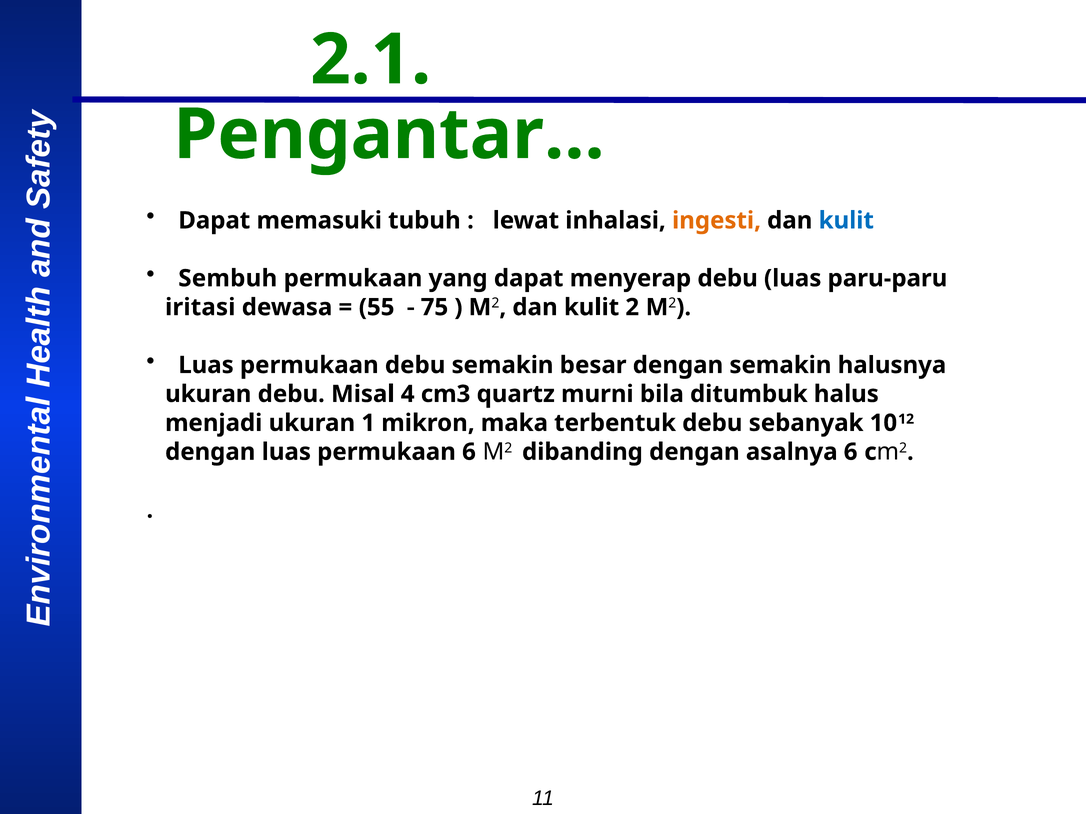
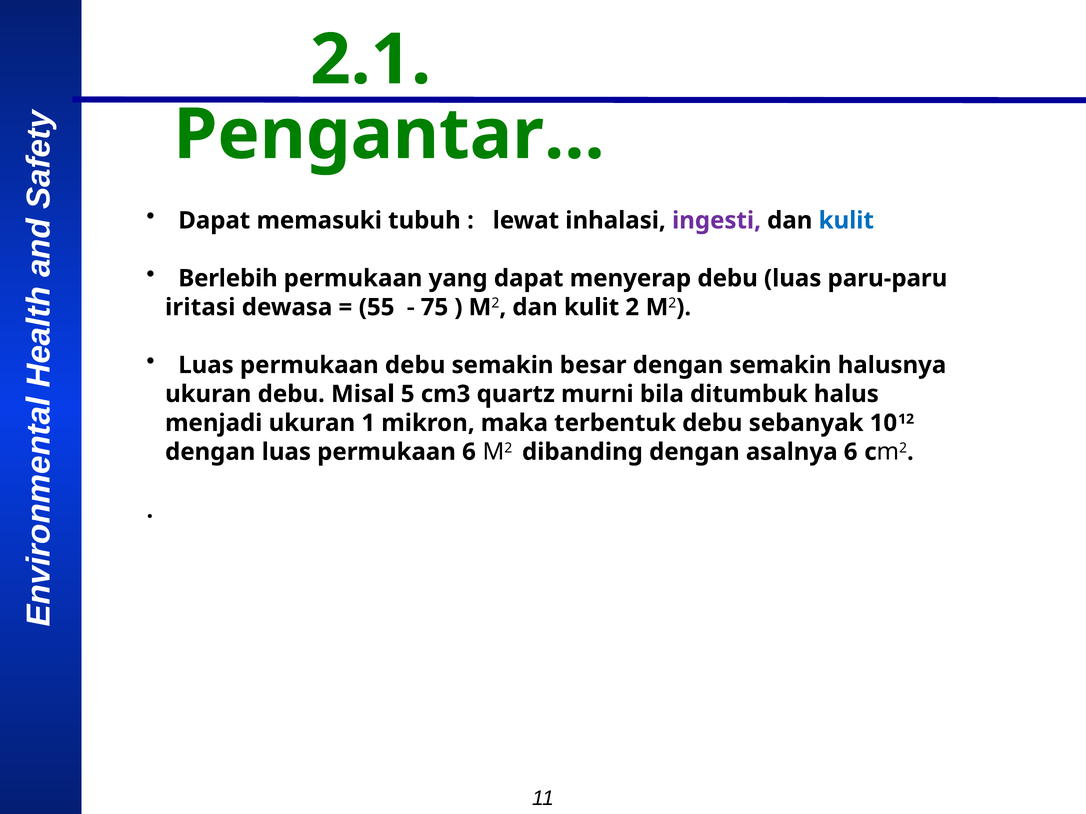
ingesti colour: orange -> purple
Sembuh: Sembuh -> Berlebih
4: 4 -> 5
